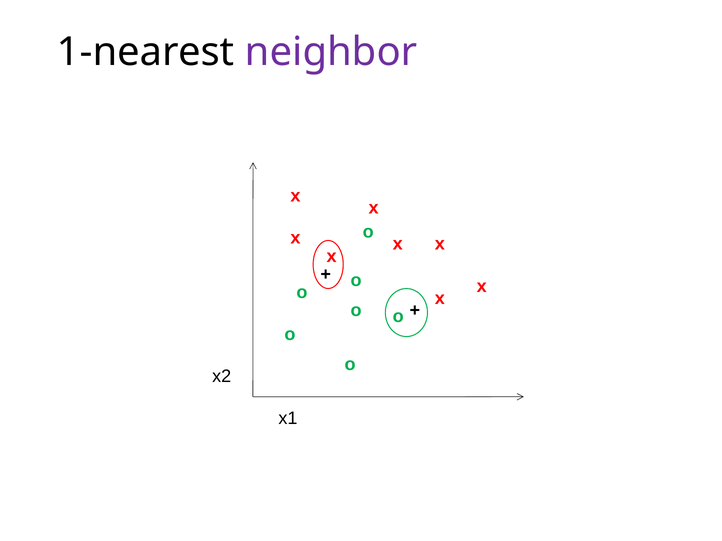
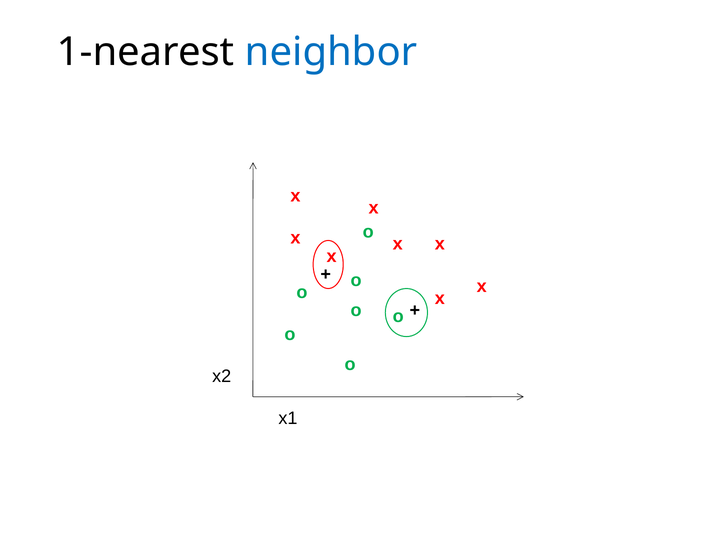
neighbor colour: purple -> blue
